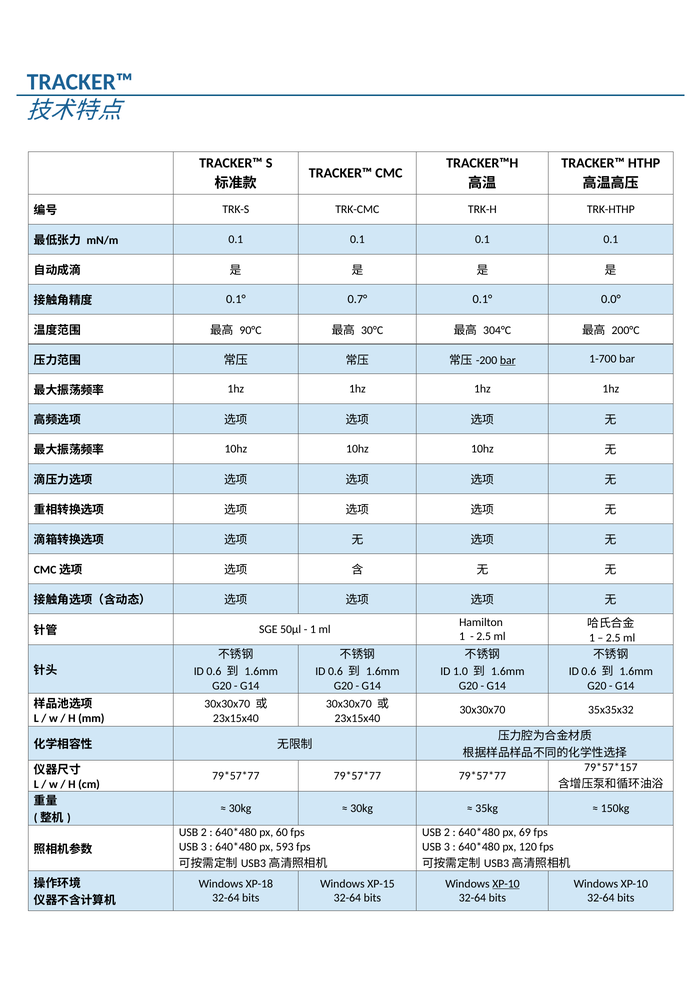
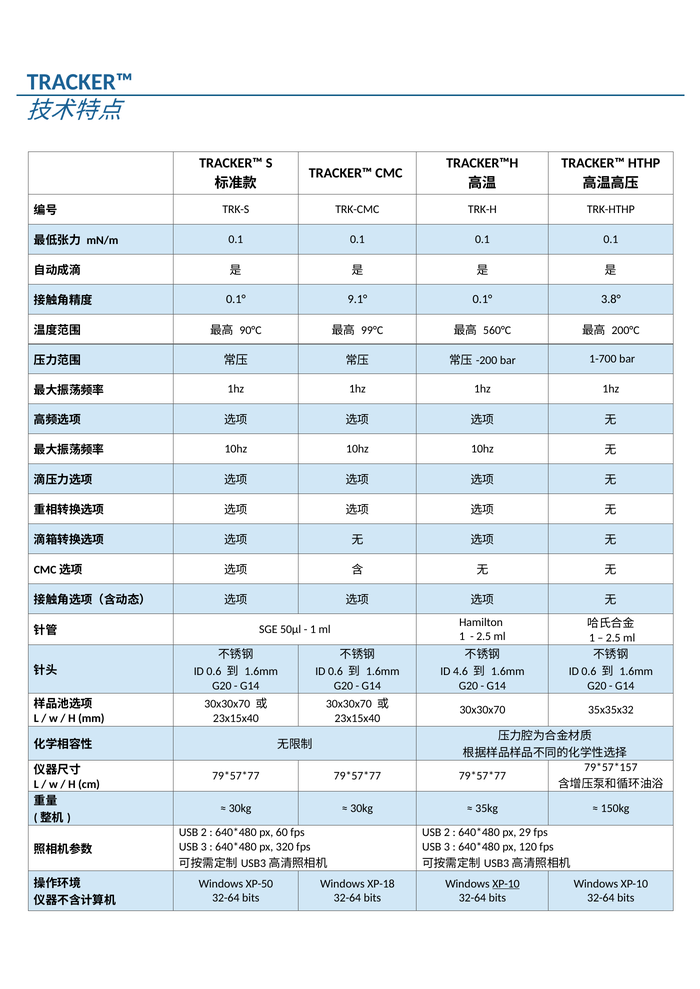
0.7°: 0.7° -> 9.1°
0.0°: 0.0° -> 3.8°
30°C: 30°C -> 99°C
304°C: 304°C -> 560°C
bar at (508, 361) underline: present -> none
1.0: 1.0 -> 4.6
69: 69 -> 29
593: 593 -> 320
XP-18: XP-18 -> XP-50
XP-15: XP-15 -> XP-18
